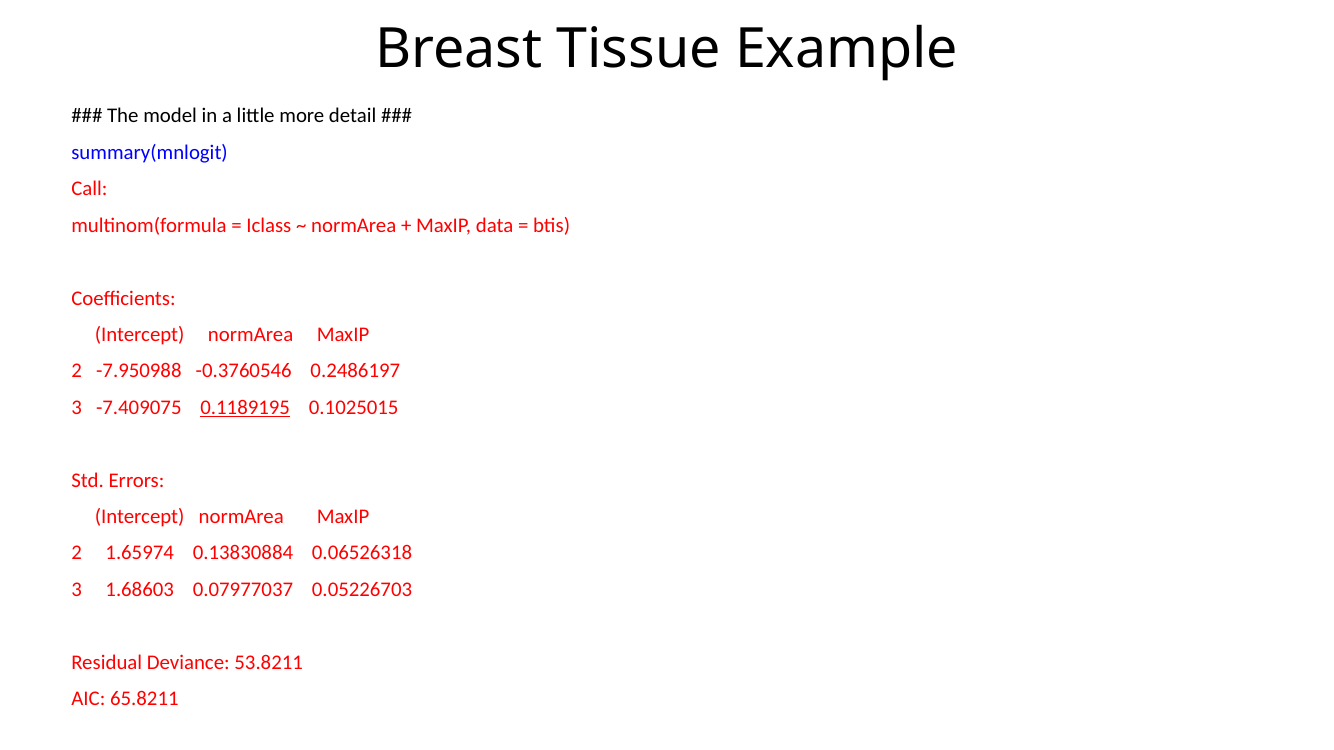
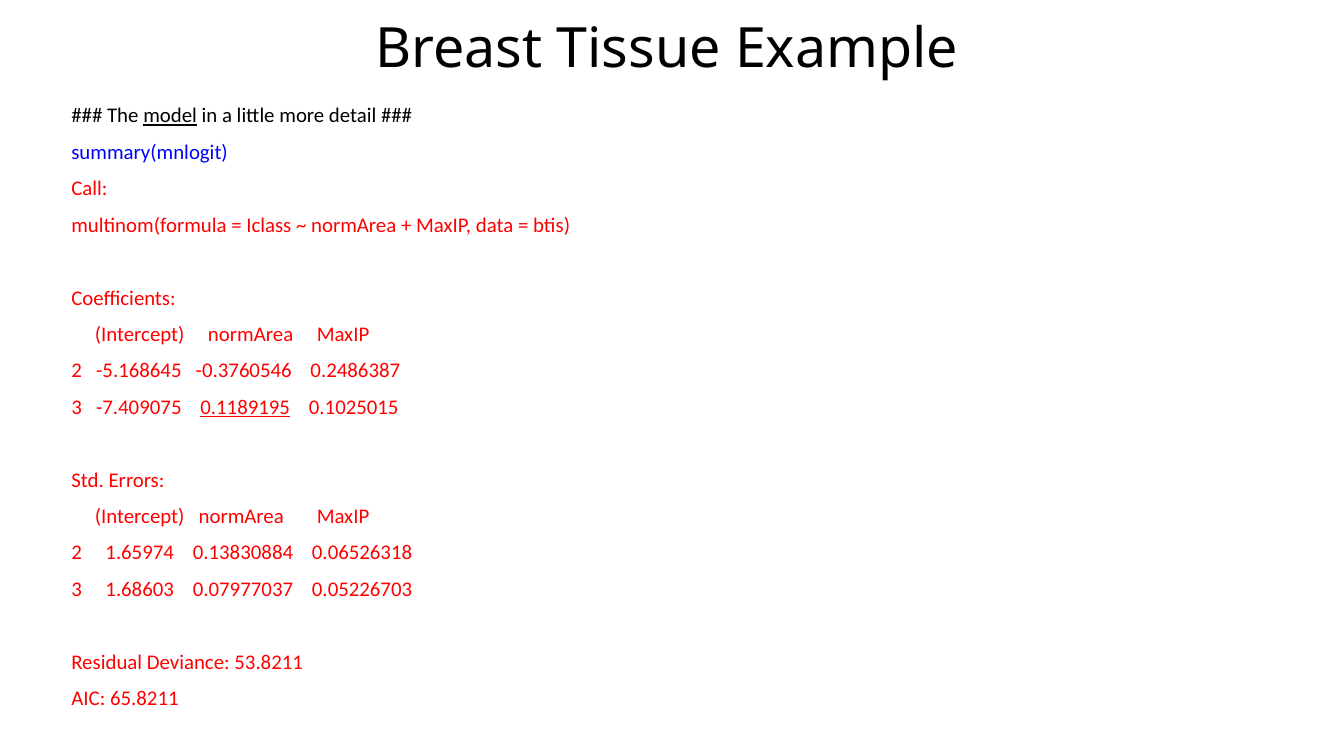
model underline: none -> present
-7.950988: -7.950988 -> -5.168645
0.2486197: 0.2486197 -> 0.2486387
